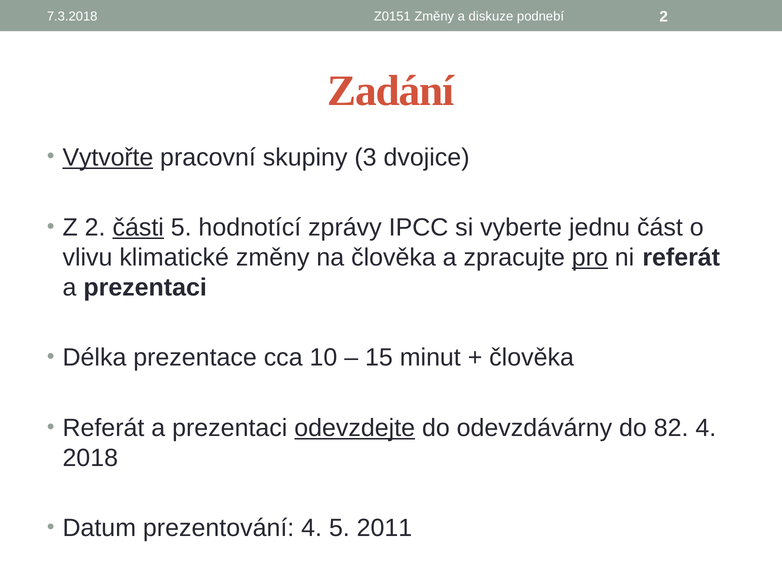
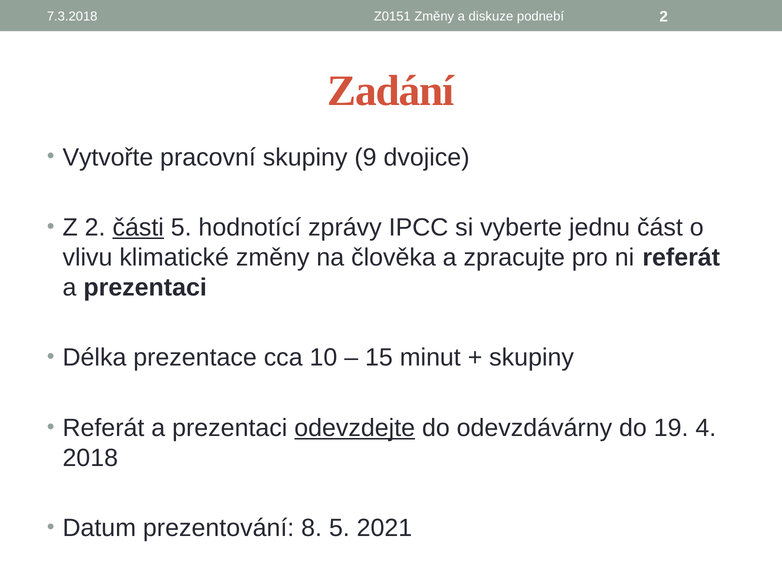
Vytvořte underline: present -> none
3: 3 -> 9
pro underline: present -> none
člověka at (532, 358): člověka -> skupiny
82: 82 -> 19
prezentování 4: 4 -> 8
2011: 2011 -> 2021
